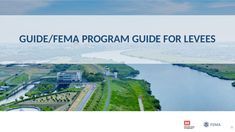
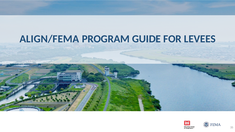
GUIDE/FEMA: GUIDE/FEMA -> ALIGN/FEMA
